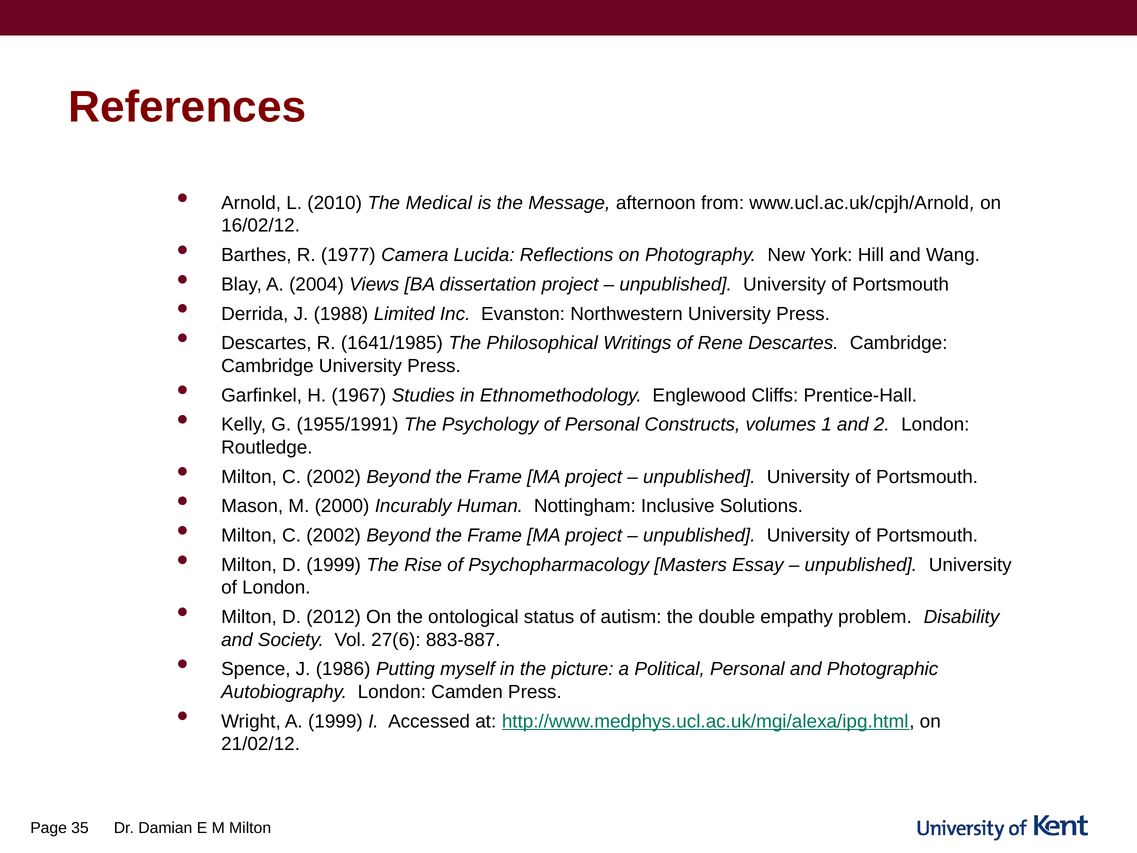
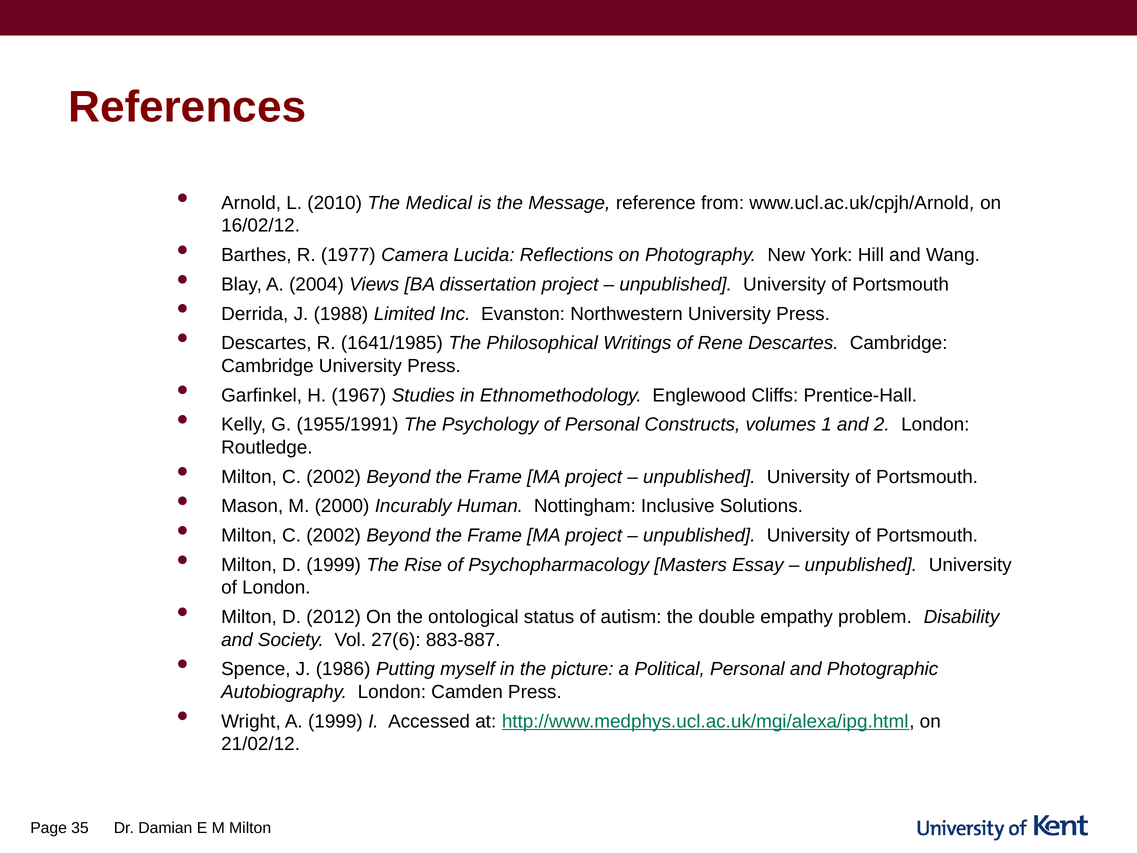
afternoon: afternoon -> reference
